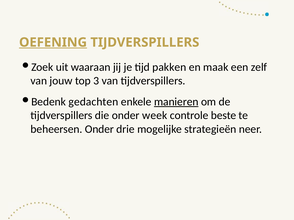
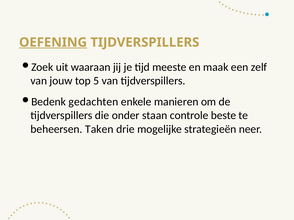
pakken: pakken -> meeste
3: 3 -> 5
manieren underline: present -> none
week: week -> staan
beheersen Onder: Onder -> Taken
